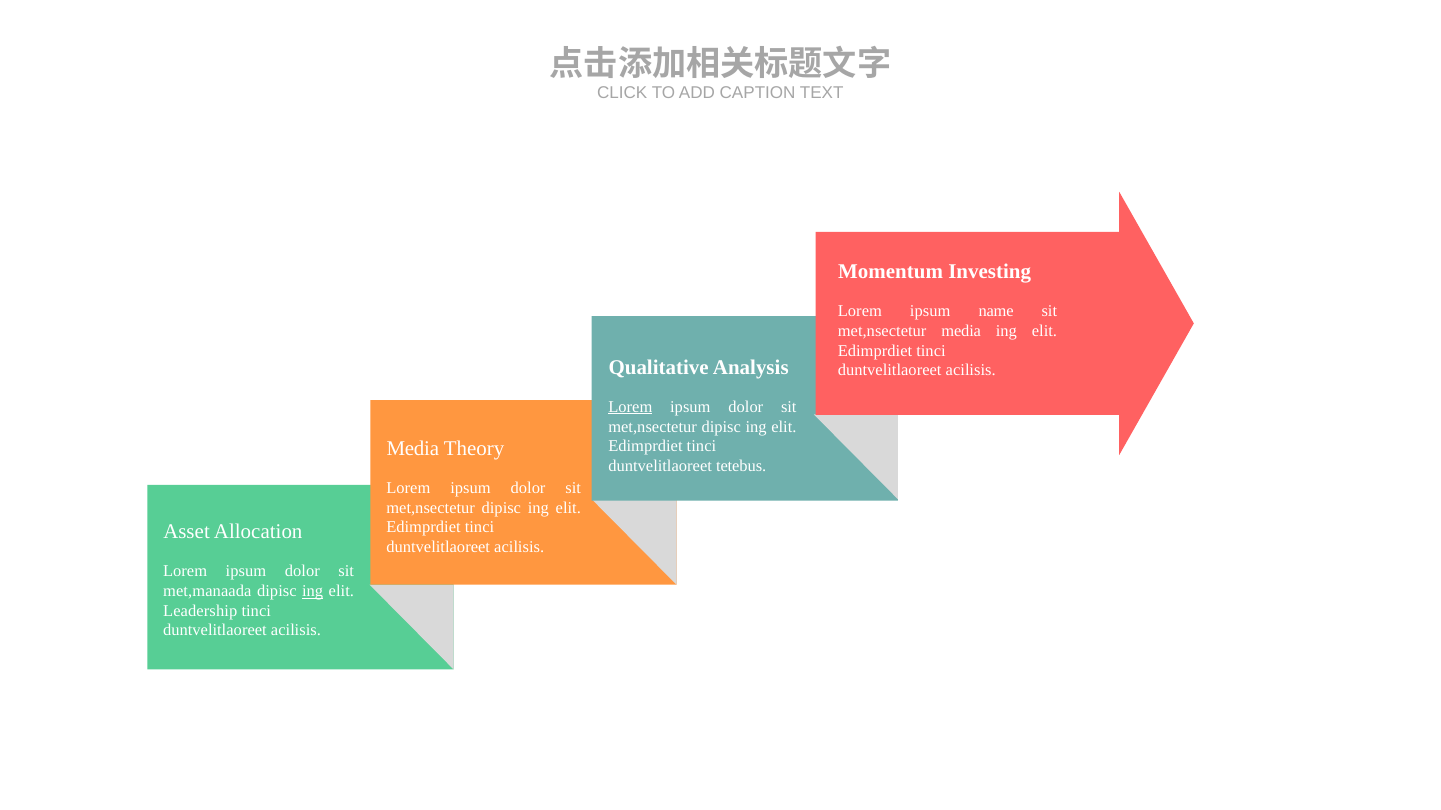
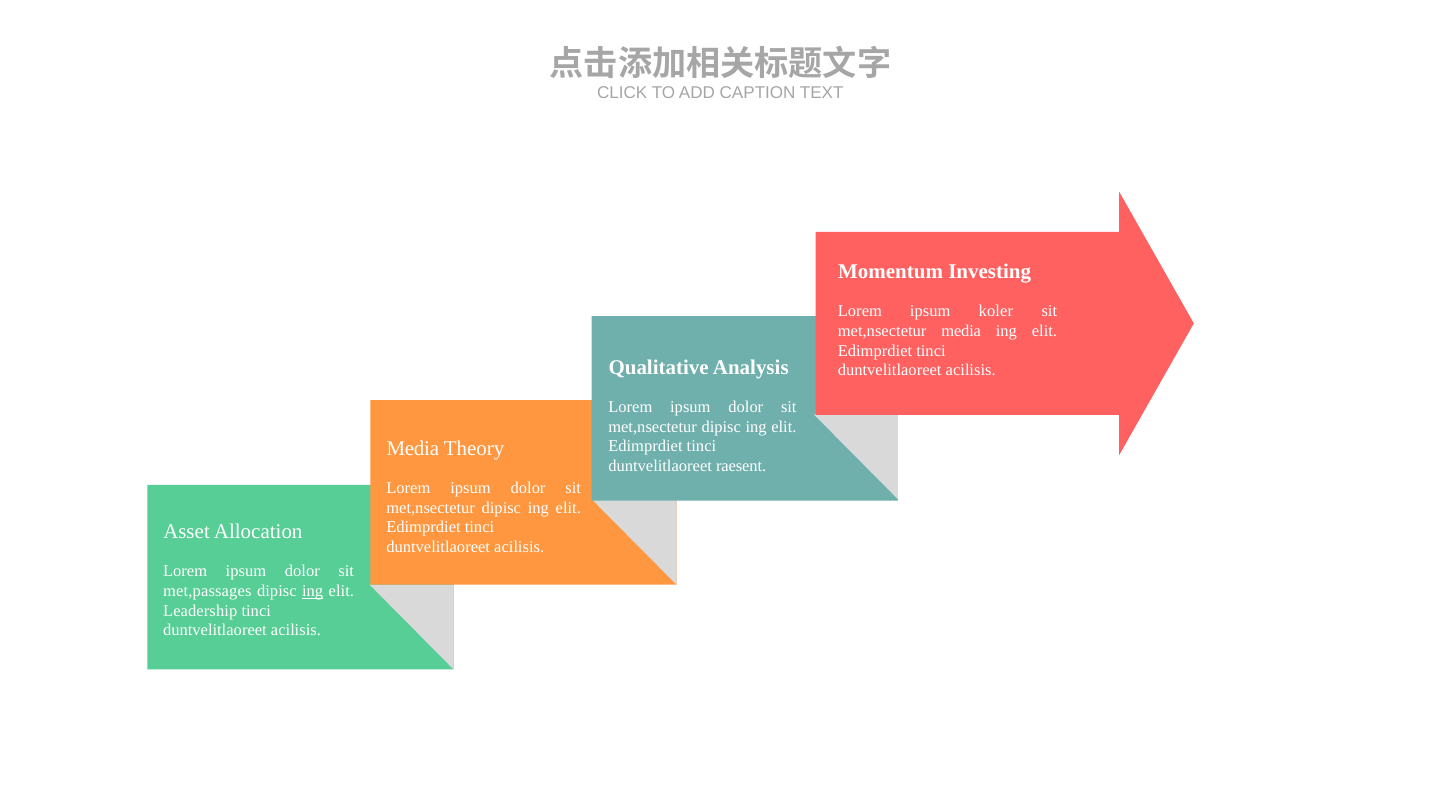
name: name -> koler
Lorem at (630, 407) underline: present -> none
tetebus: tetebus -> raesent
met,manaada: met,manaada -> met,passages
